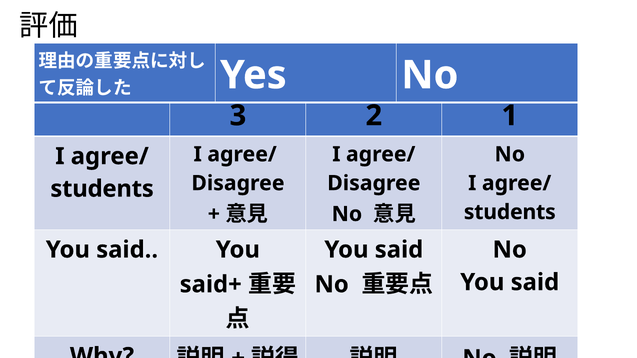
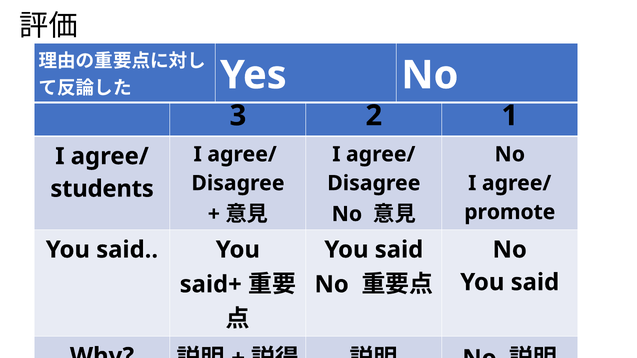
students at (510, 212): students -> promote
